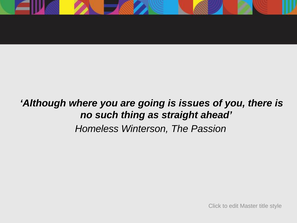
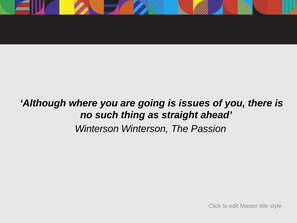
Homeless at (97, 129): Homeless -> Winterson
